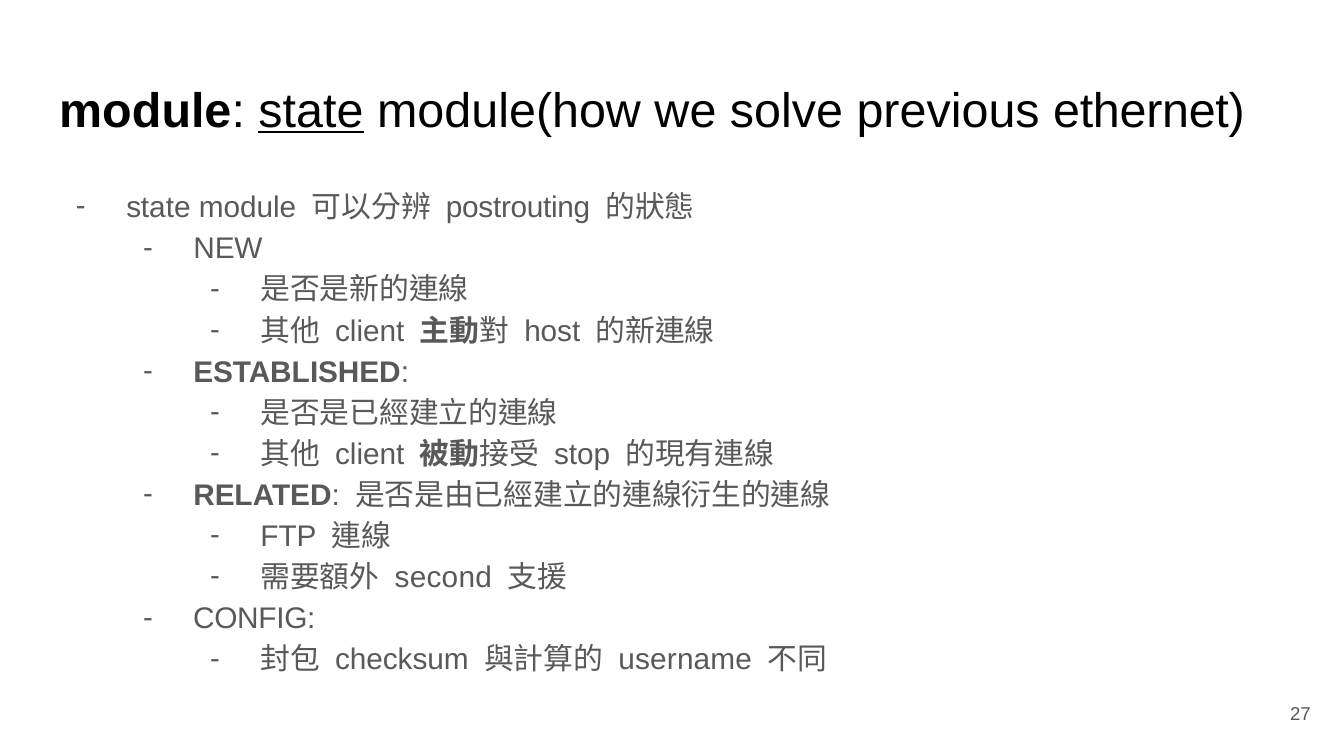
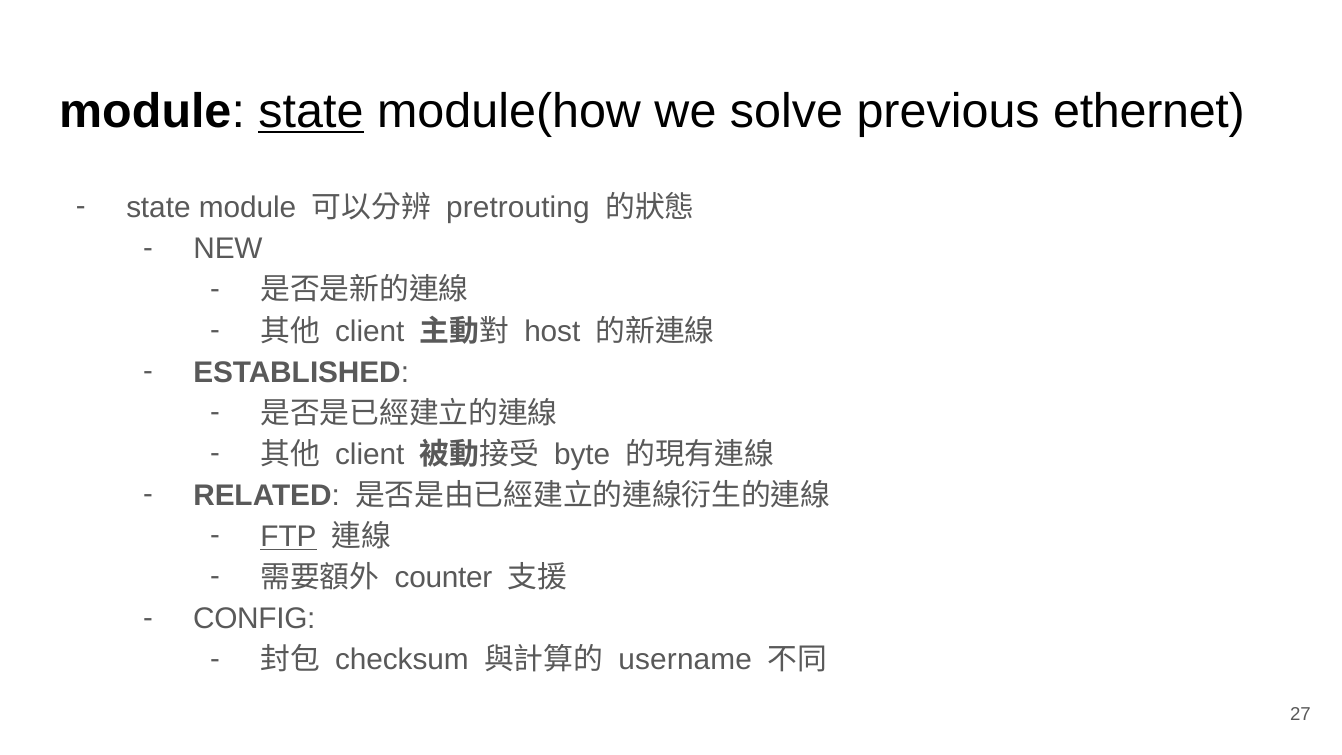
postrouting: postrouting -> pretrouting
stop: stop -> byte
FTP underline: none -> present
second: second -> counter
